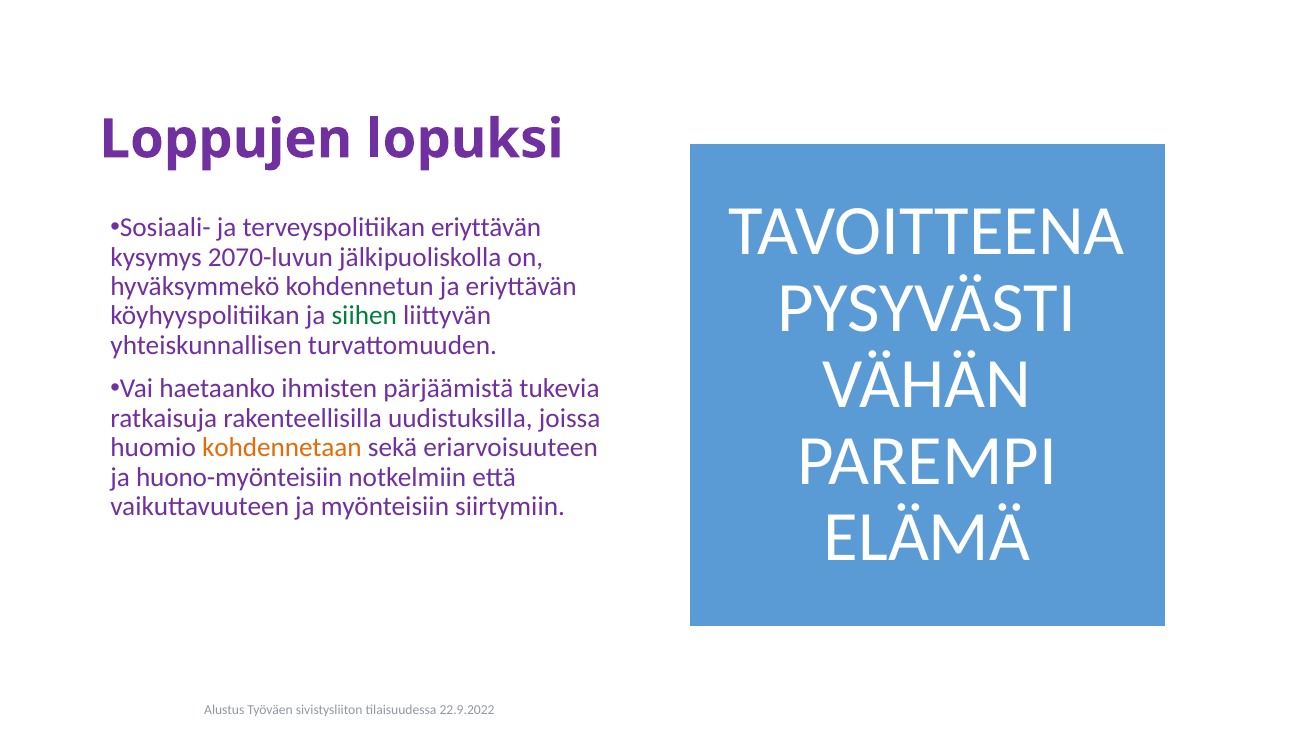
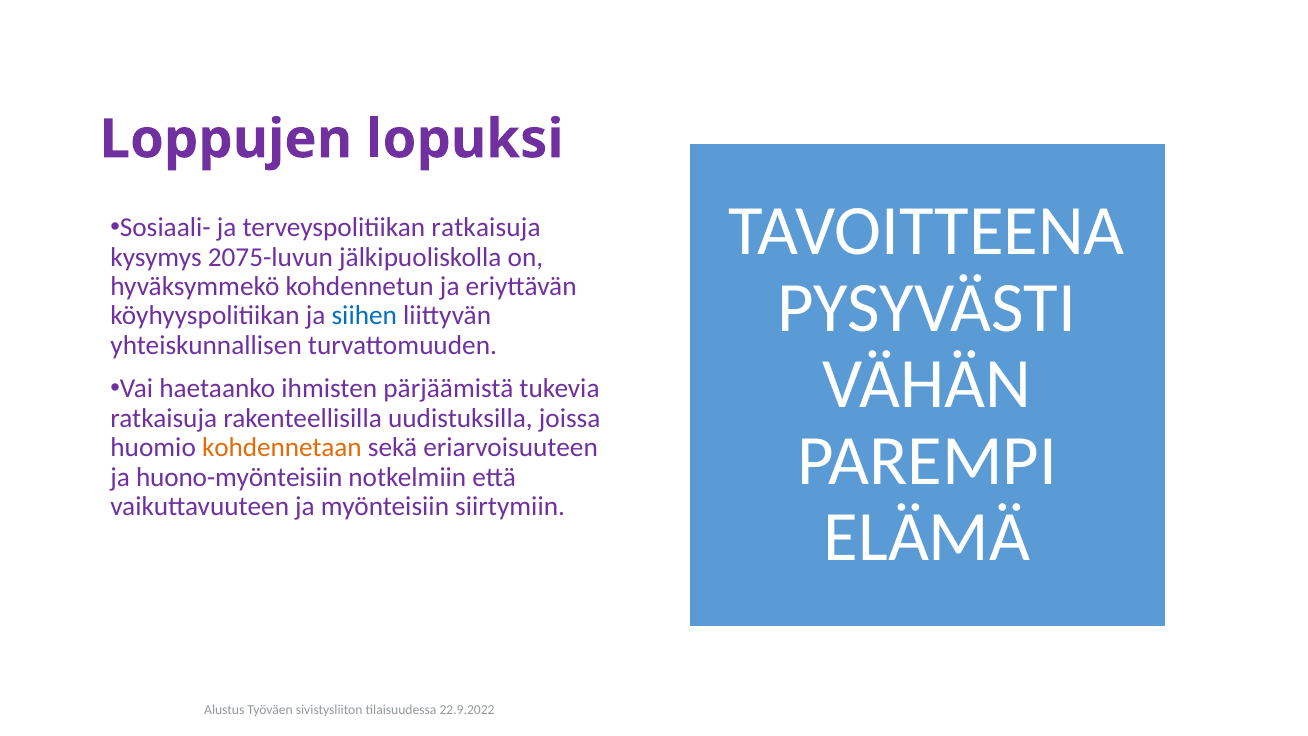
terveyspolitiikan eriyttävän: eriyttävän -> ratkaisuja
2070-luvun: 2070-luvun -> 2075-luvun
siihen colour: green -> blue
